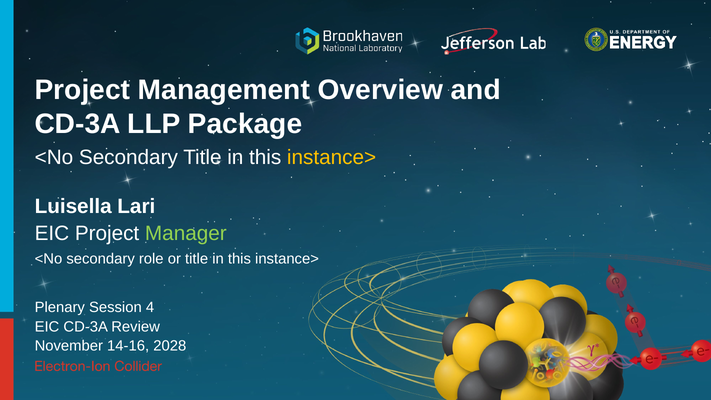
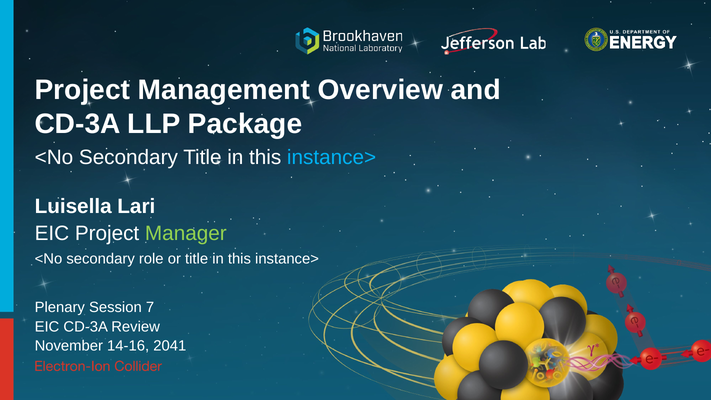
instance> at (332, 157) colour: yellow -> light blue
4: 4 -> 7
2028: 2028 -> 2041
